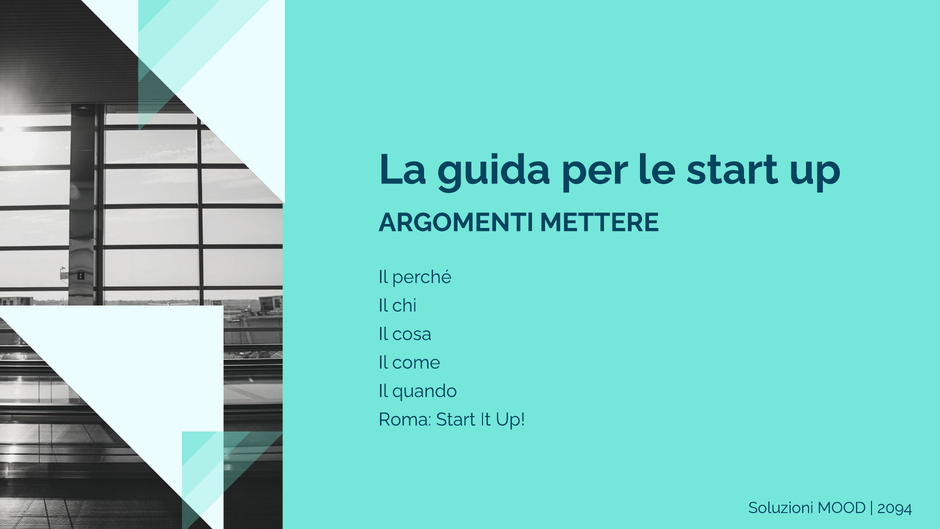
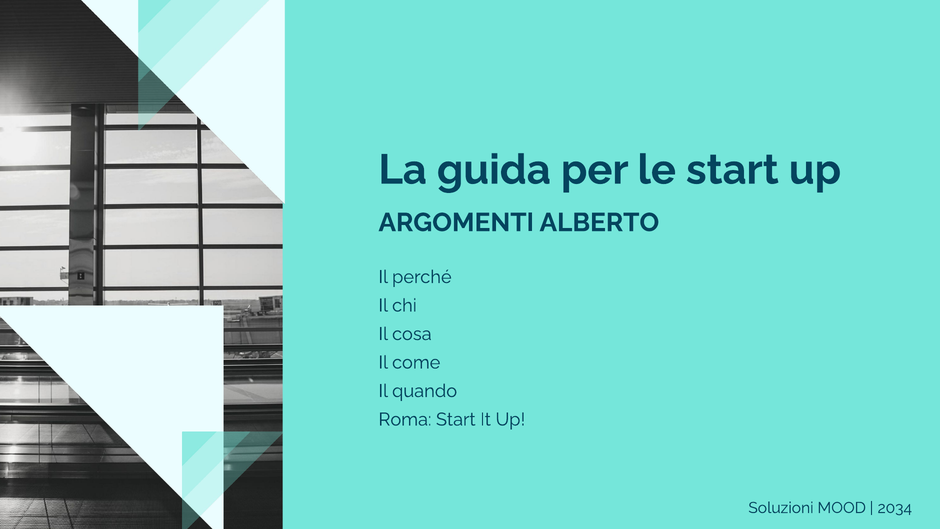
METTERE: METTERE -> ALBERTO
2094: 2094 -> 2034
